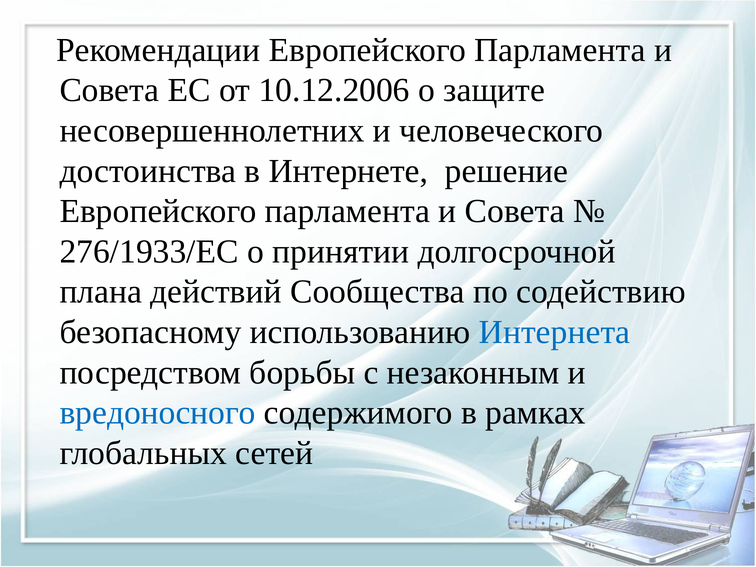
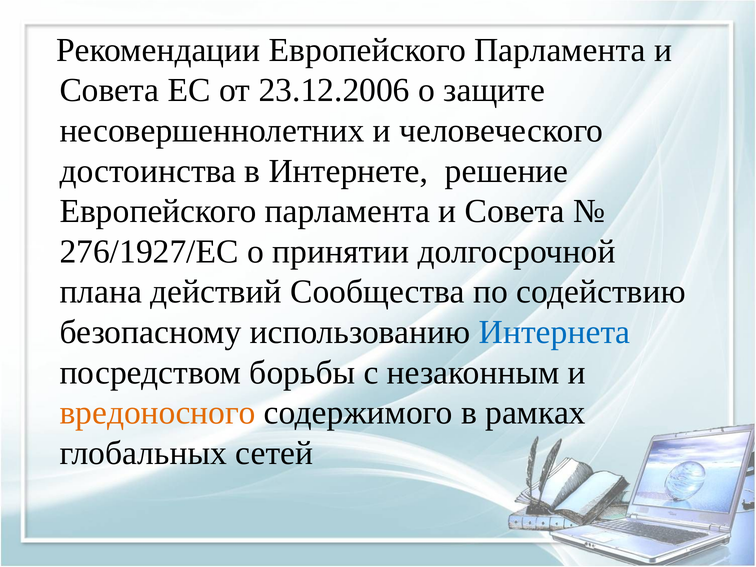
10.12.2006: 10.12.2006 -> 23.12.2006
276/1933/ЕС: 276/1933/ЕС -> 276/1927/ЕС
вредоносного colour: blue -> orange
